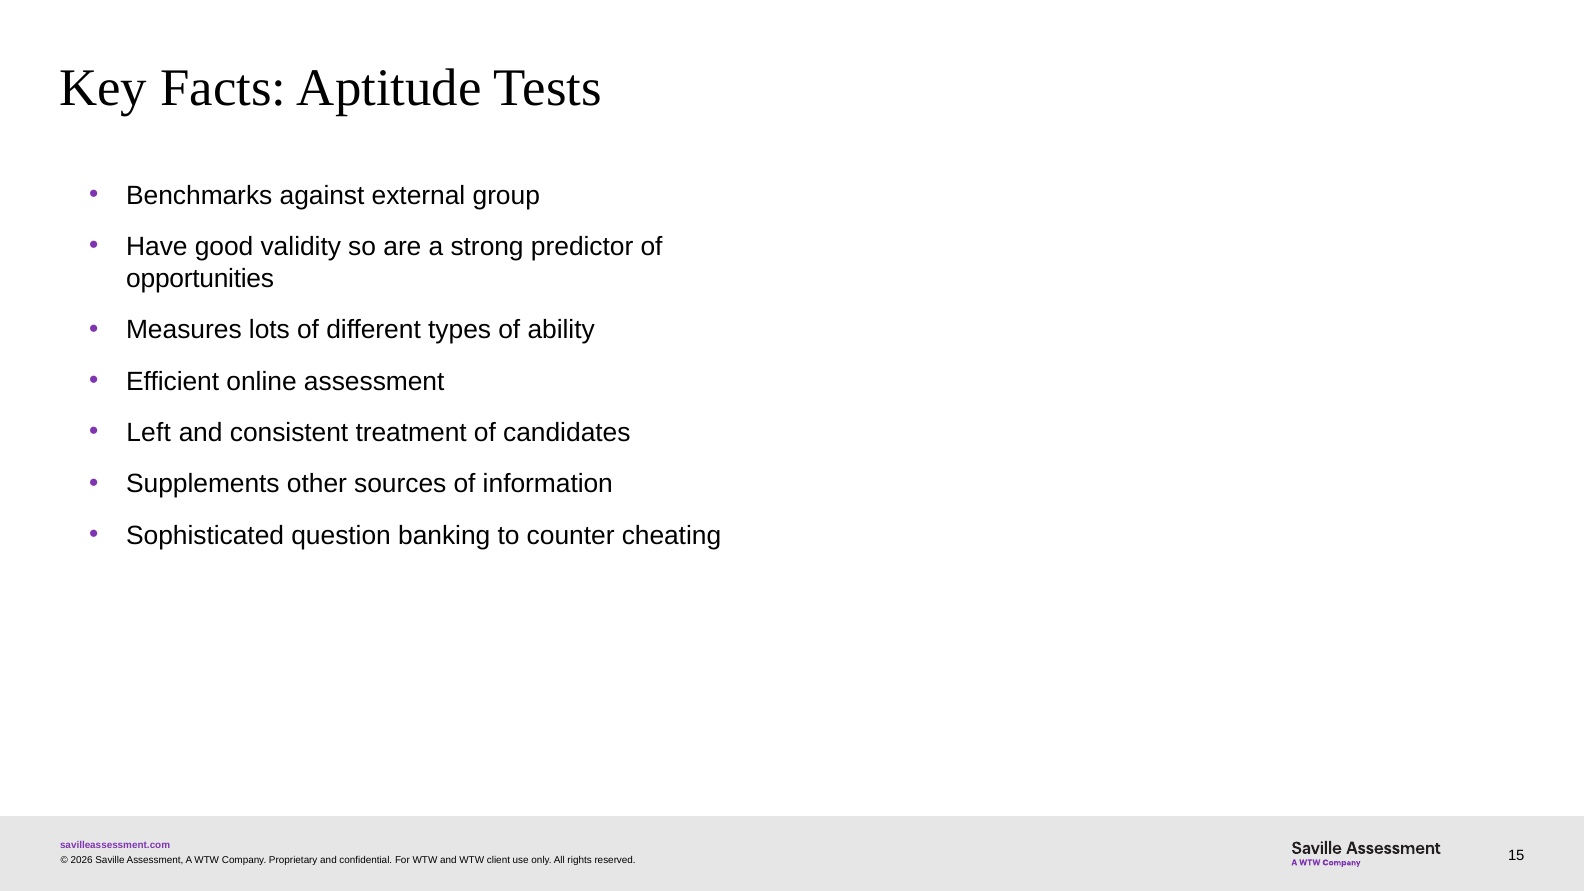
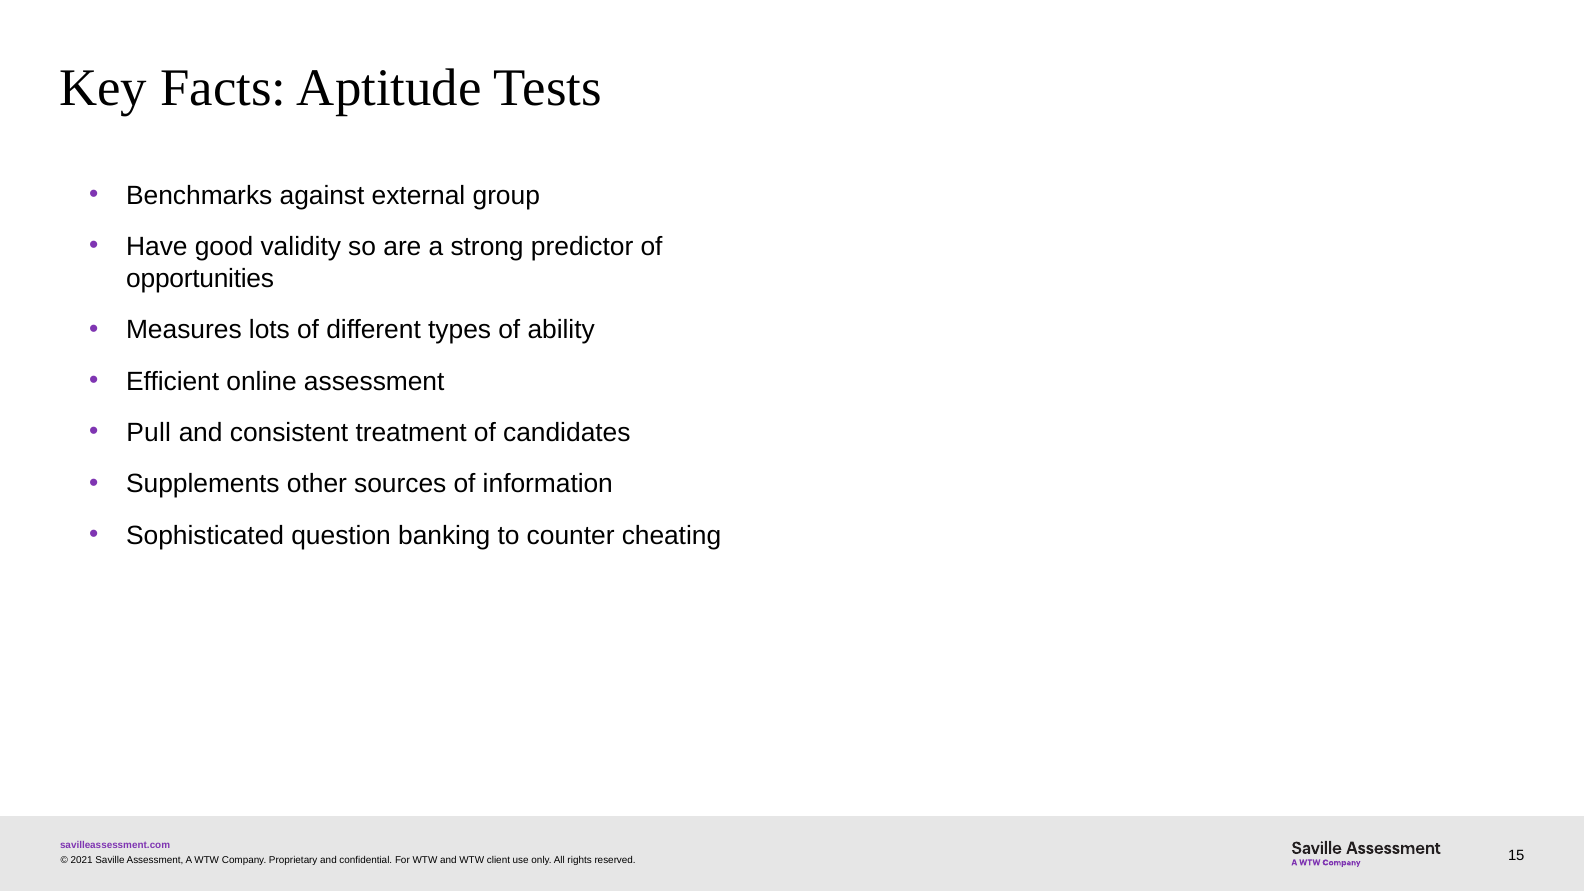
Left: Left -> Pull
2026: 2026 -> 2021
